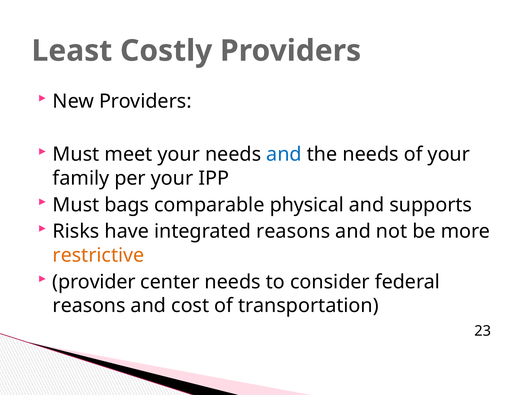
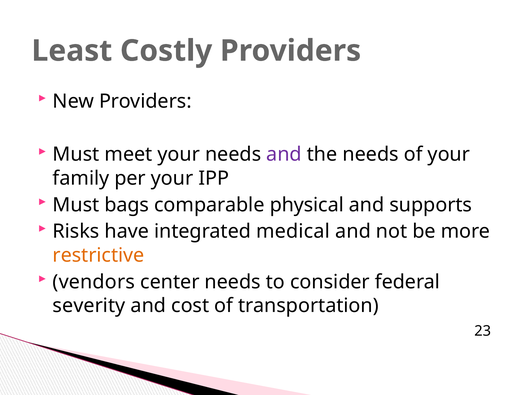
and at (284, 155) colour: blue -> purple
integrated reasons: reasons -> medical
provider: provider -> vendors
reasons at (89, 306): reasons -> severity
